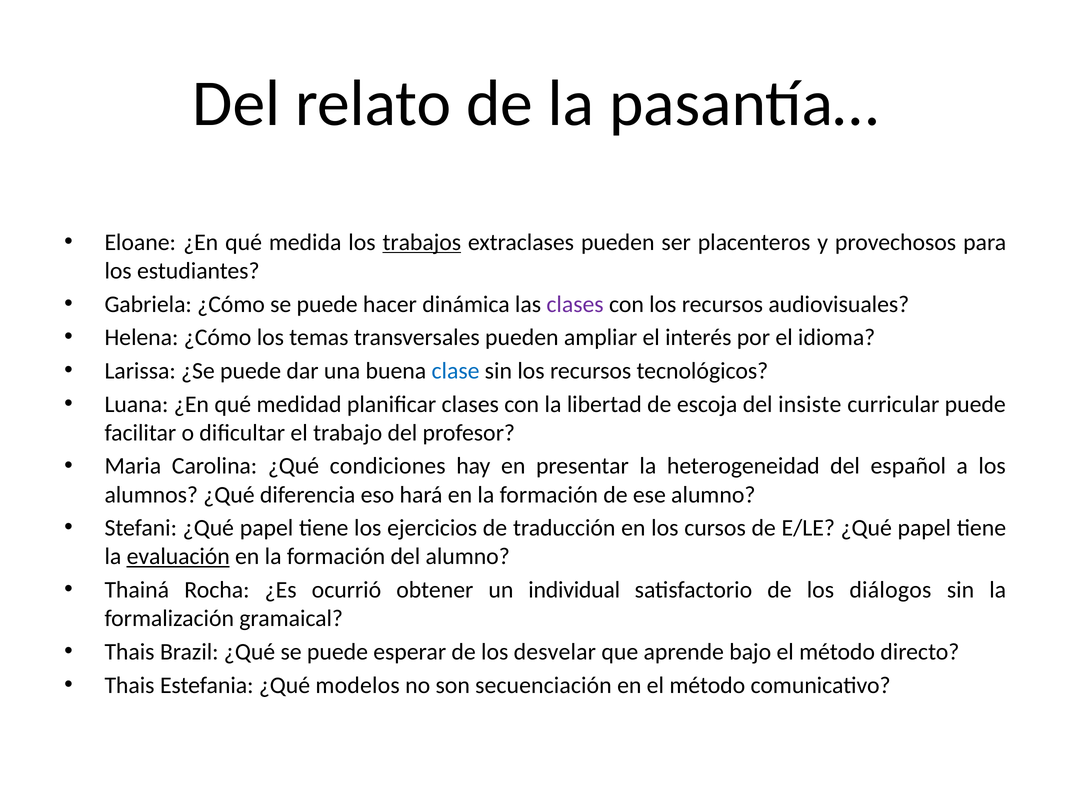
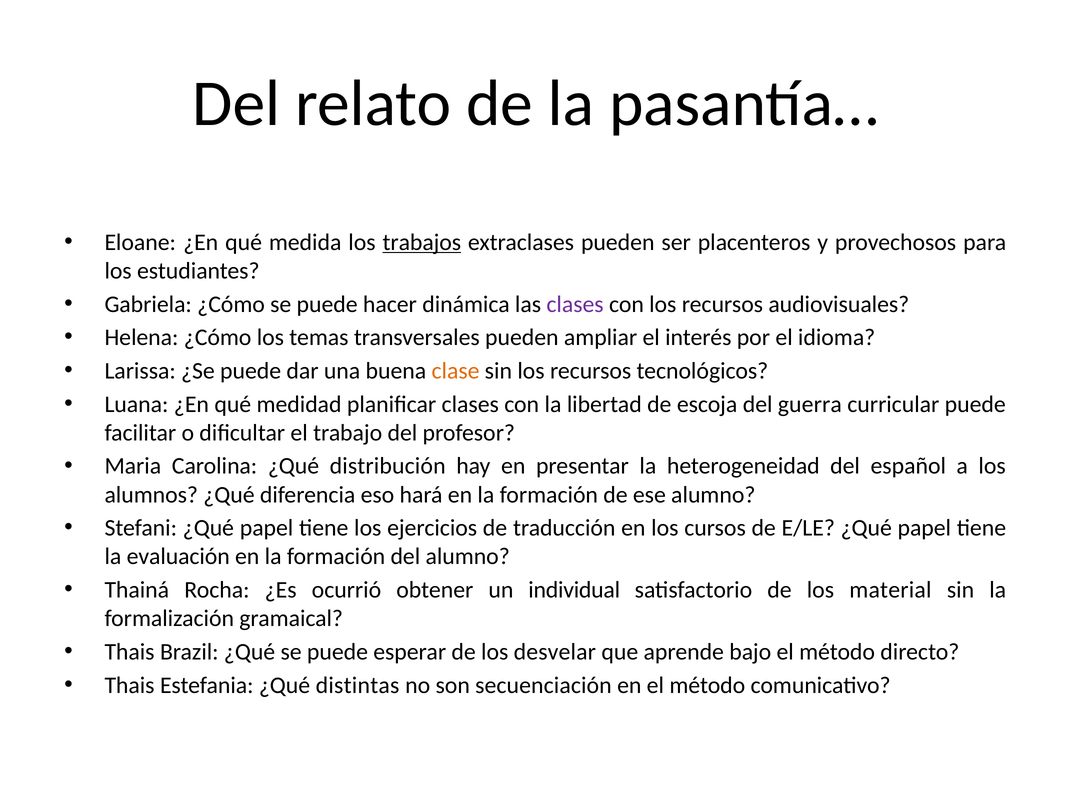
clase colour: blue -> orange
insiste: insiste -> guerra
condiciones: condiciones -> distribución
evaluación underline: present -> none
diálogos: diálogos -> material
modelos: modelos -> distintas
